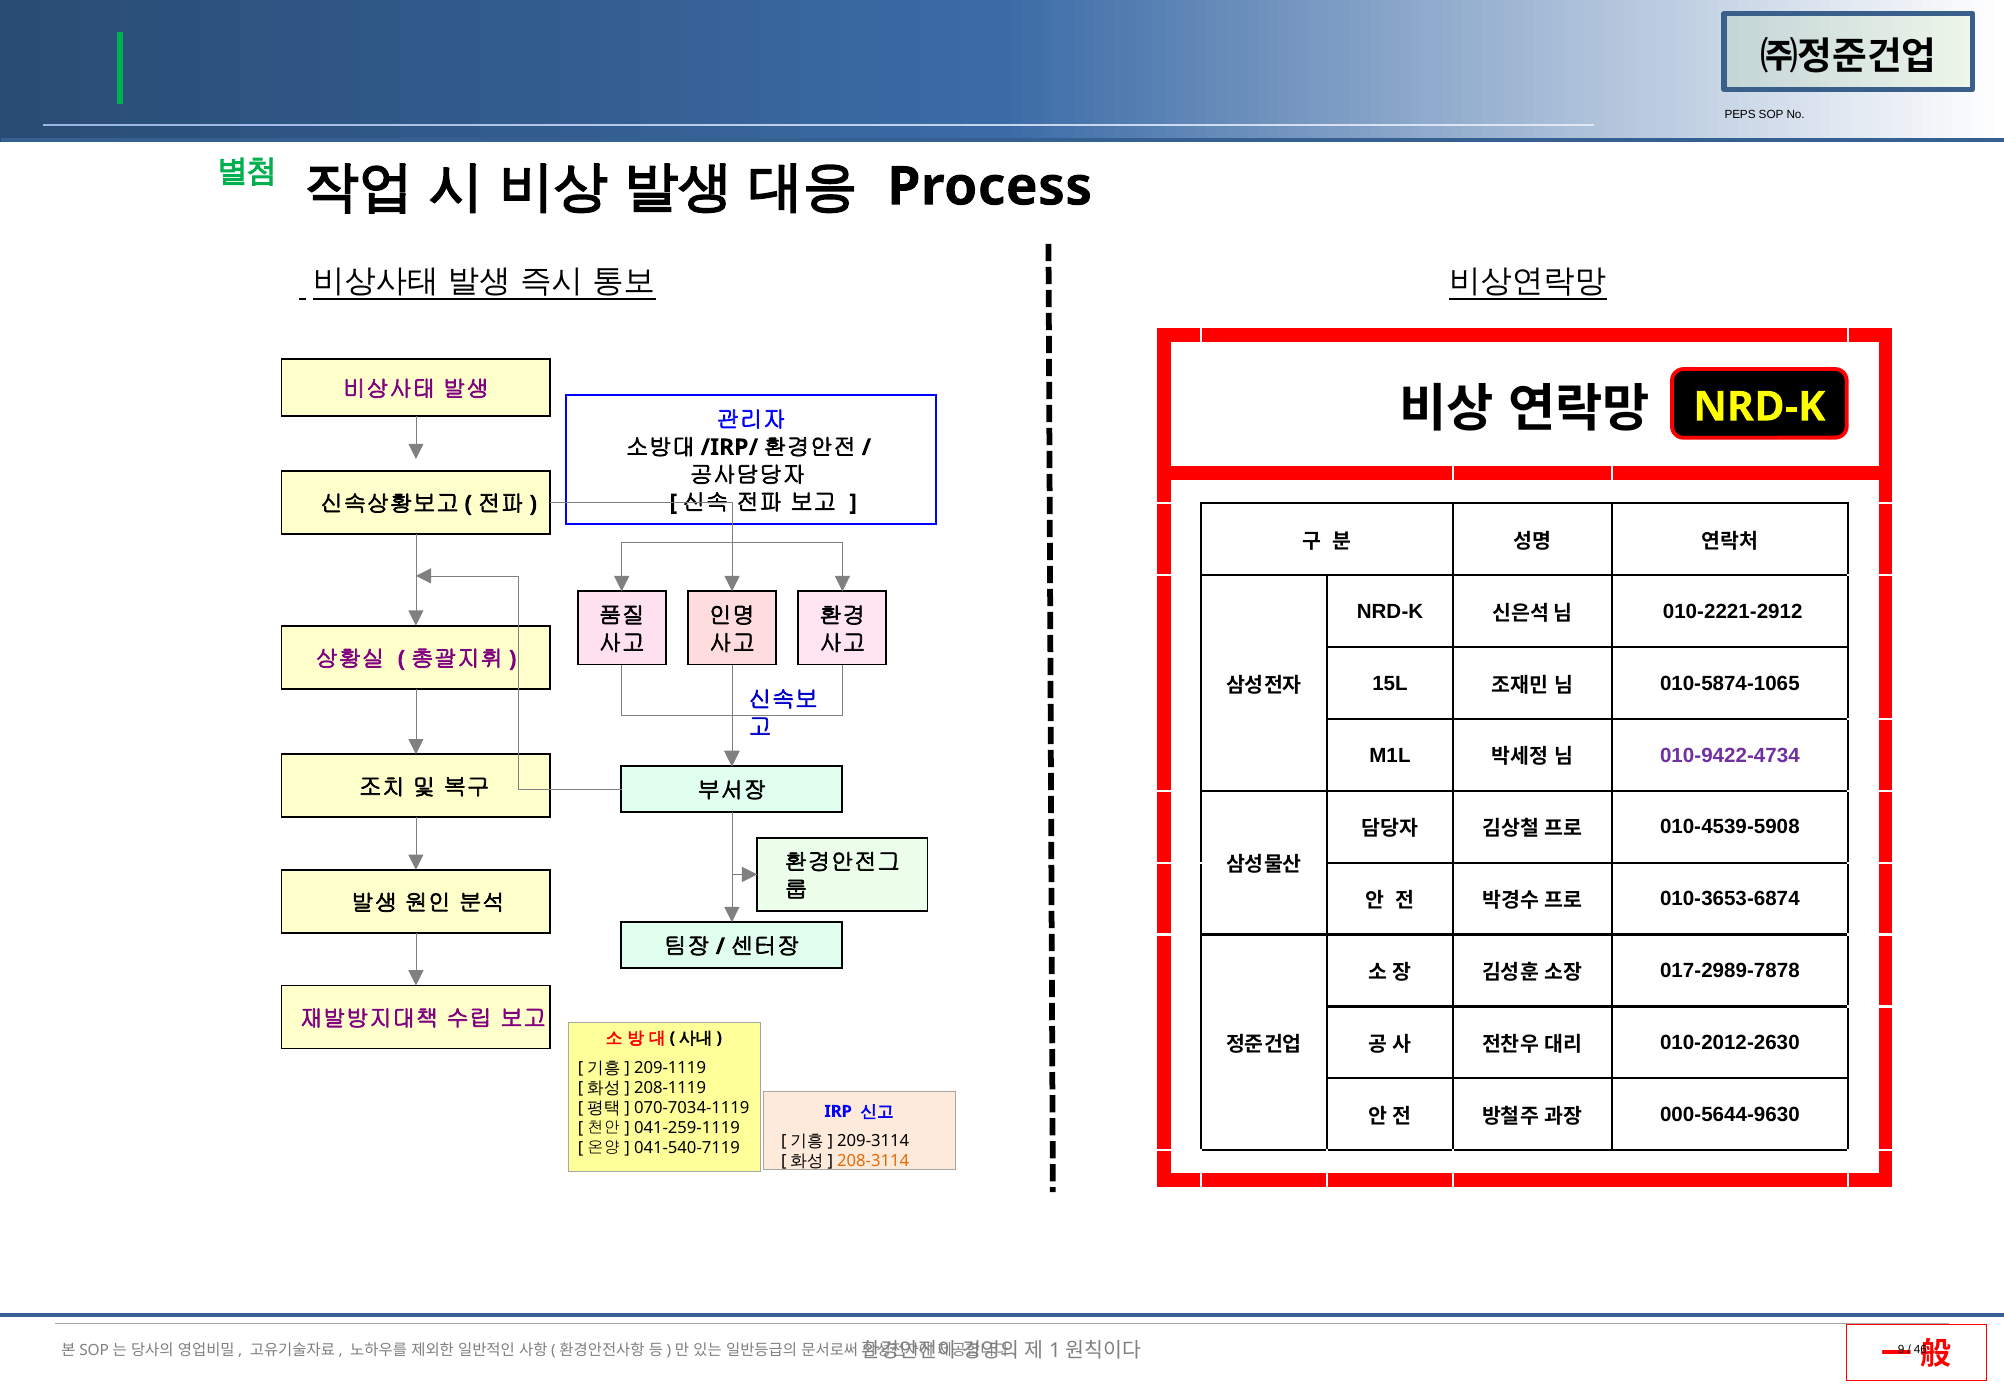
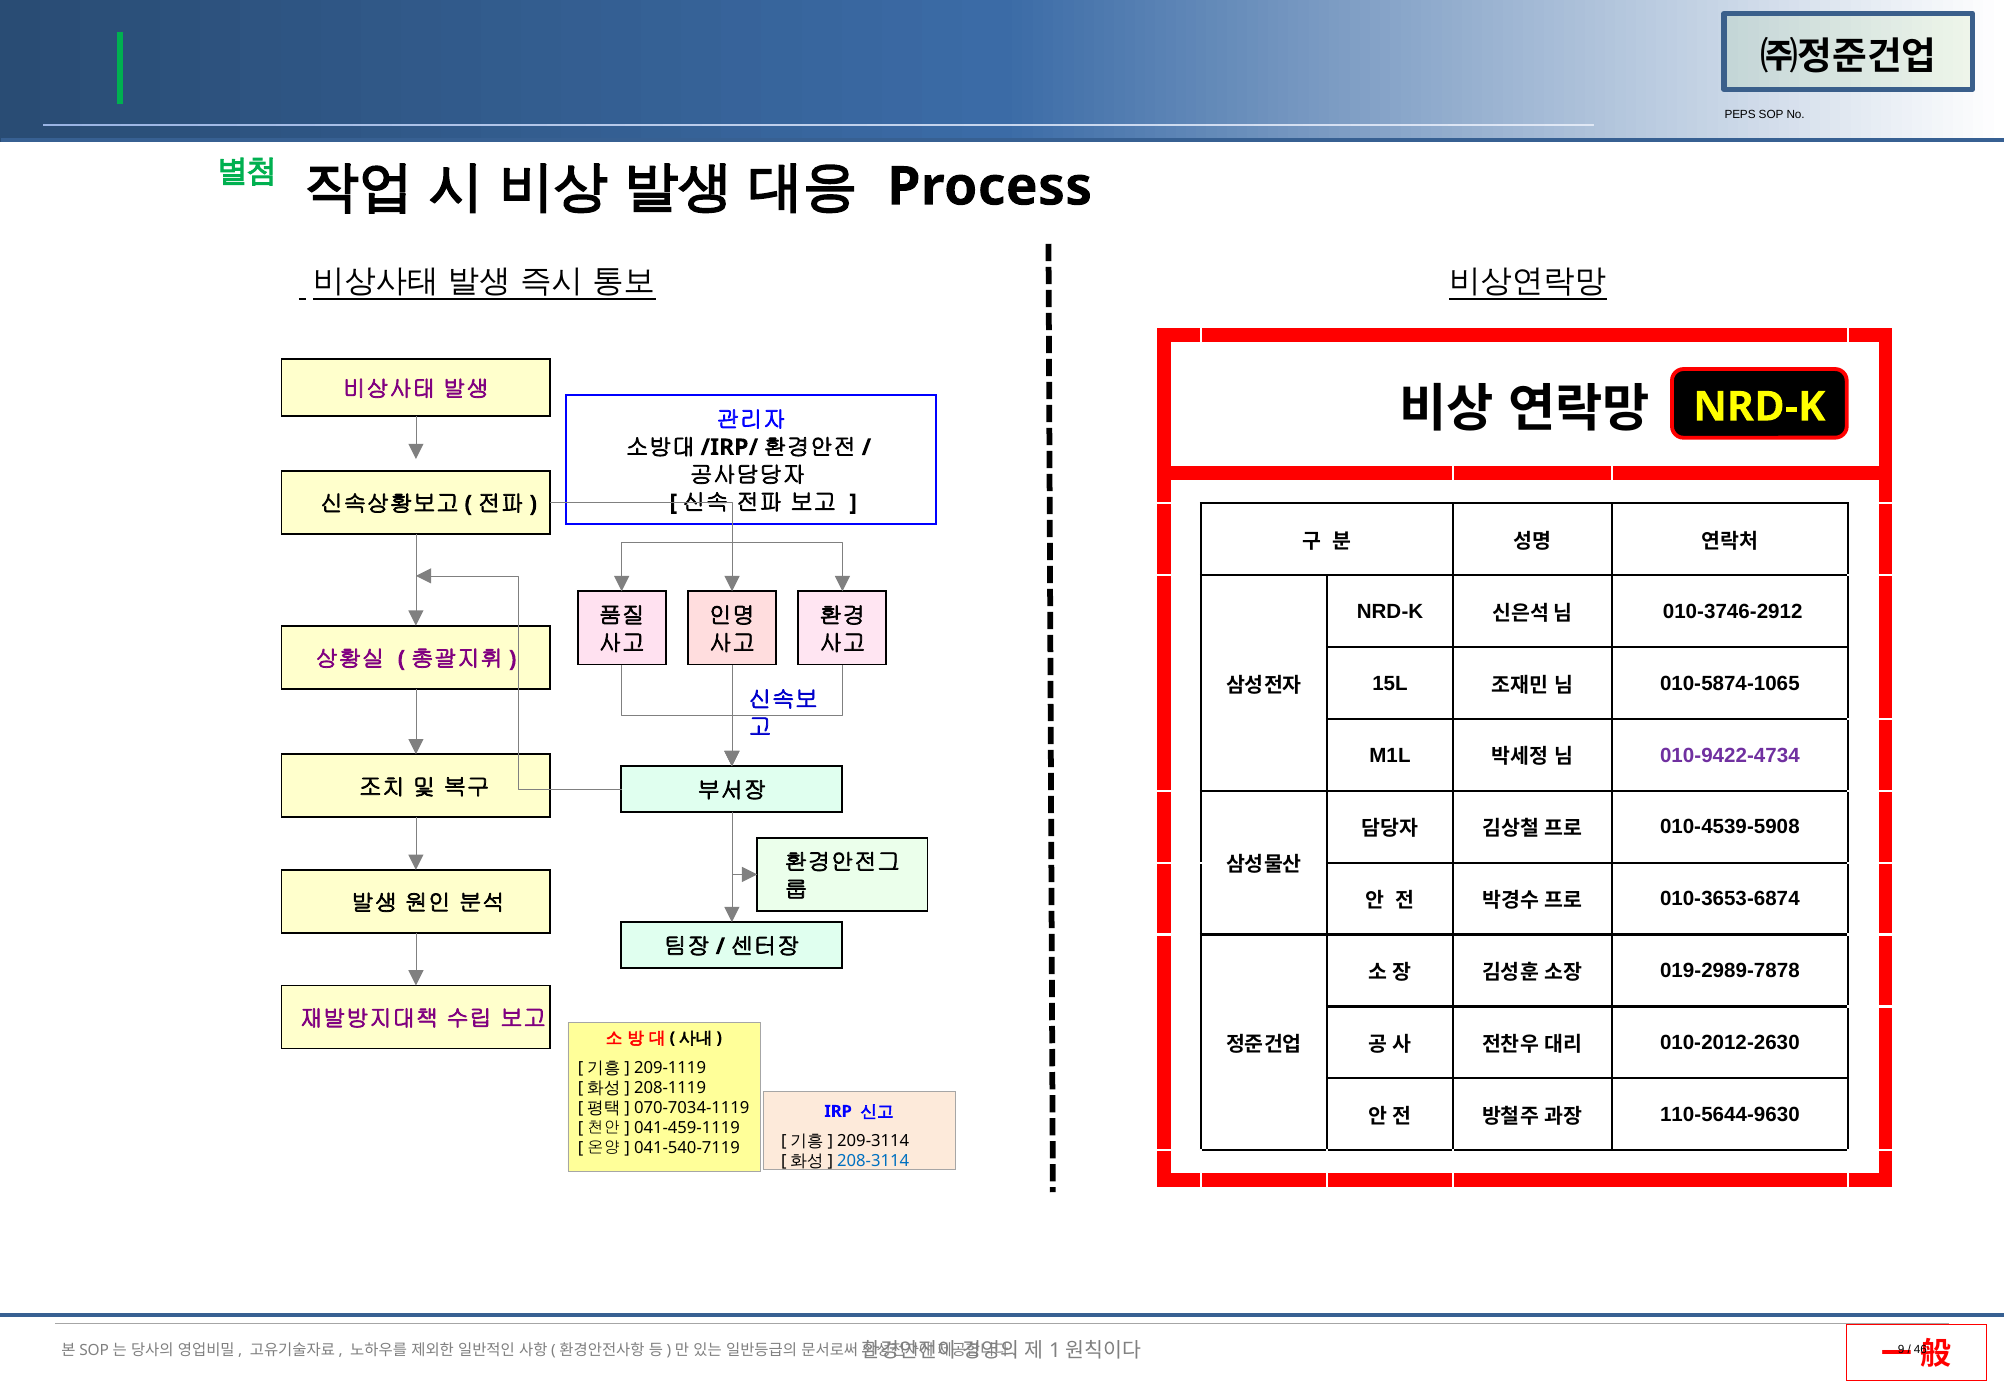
010-2221-2912: 010-2221-2912 -> 010-3746-2912
017-2989-7878: 017-2989-7878 -> 019-2989-7878
000-5644-9630: 000-5644-9630 -> 110-5644-9630
041-259-1119: 041-259-1119 -> 041-459-1119
208-3114 colour: orange -> blue
